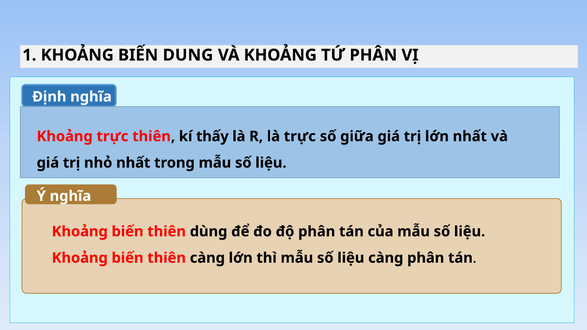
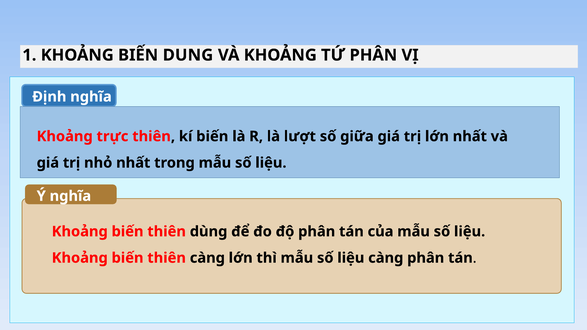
kí thấy: thấy -> biến
là trực: trực -> lượt
